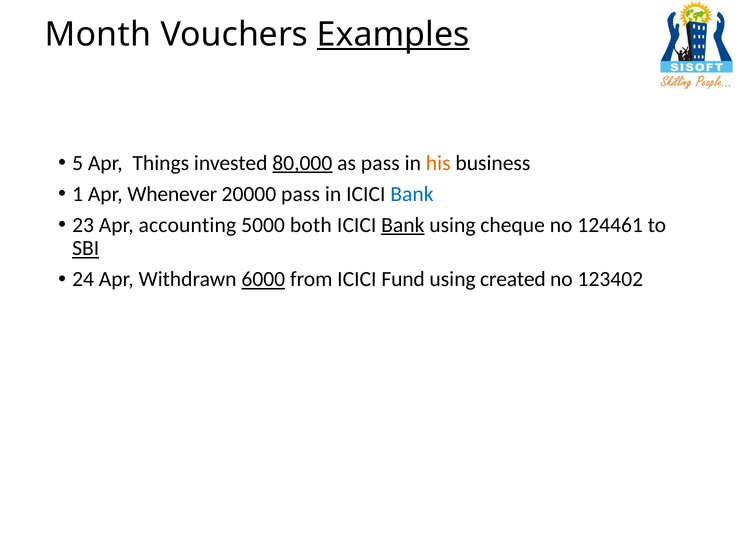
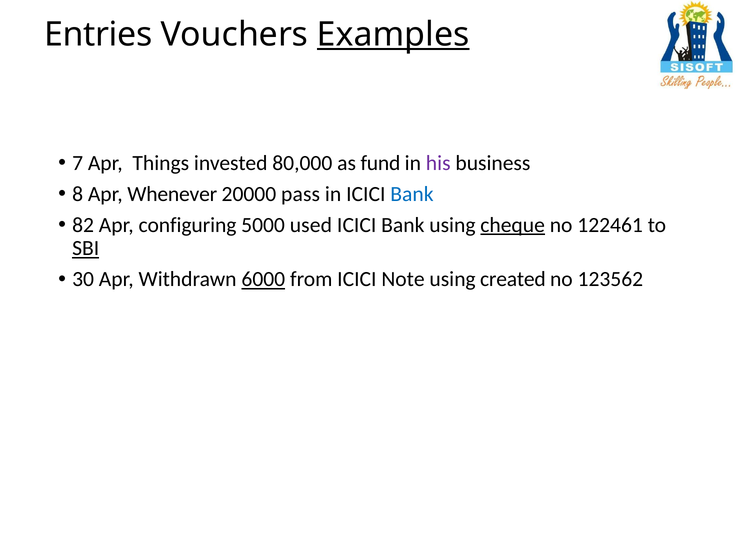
Month: Month -> Entries
5: 5 -> 7
80,000 underline: present -> none
as pass: pass -> fund
his colour: orange -> purple
1: 1 -> 8
23: 23 -> 82
accounting: accounting -> configuring
both: both -> used
Bank at (403, 225) underline: present -> none
cheque underline: none -> present
124461: 124461 -> 122461
24: 24 -> 30
Fund: Fund -> Note
123402: 123402 -> 123562
